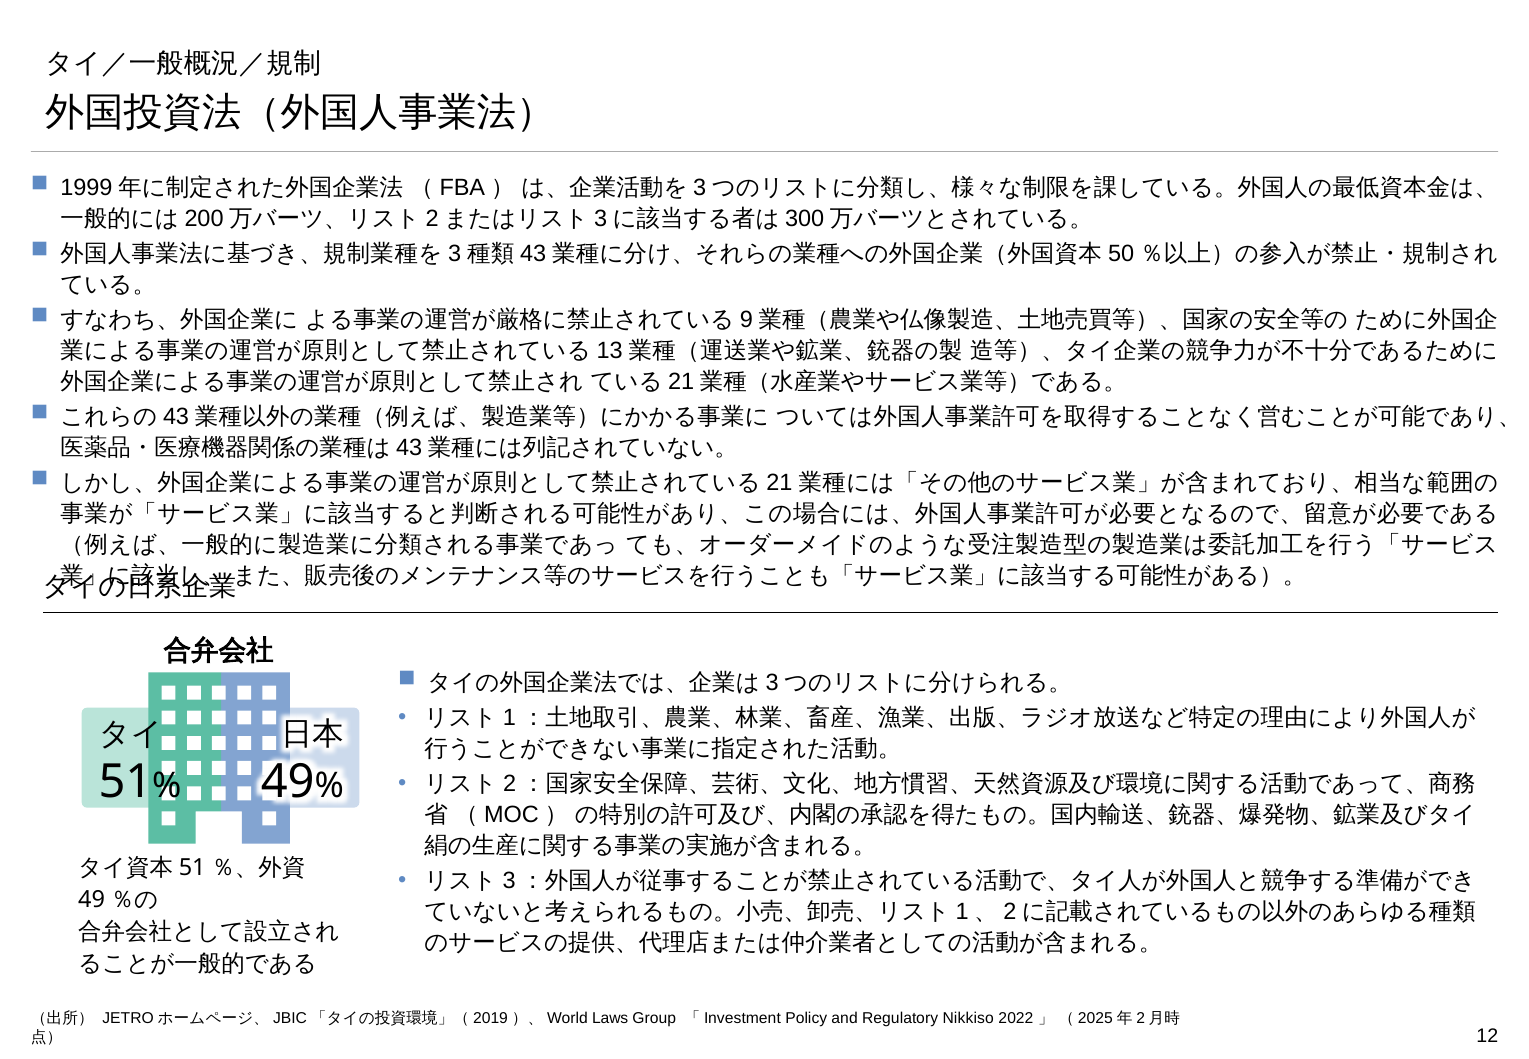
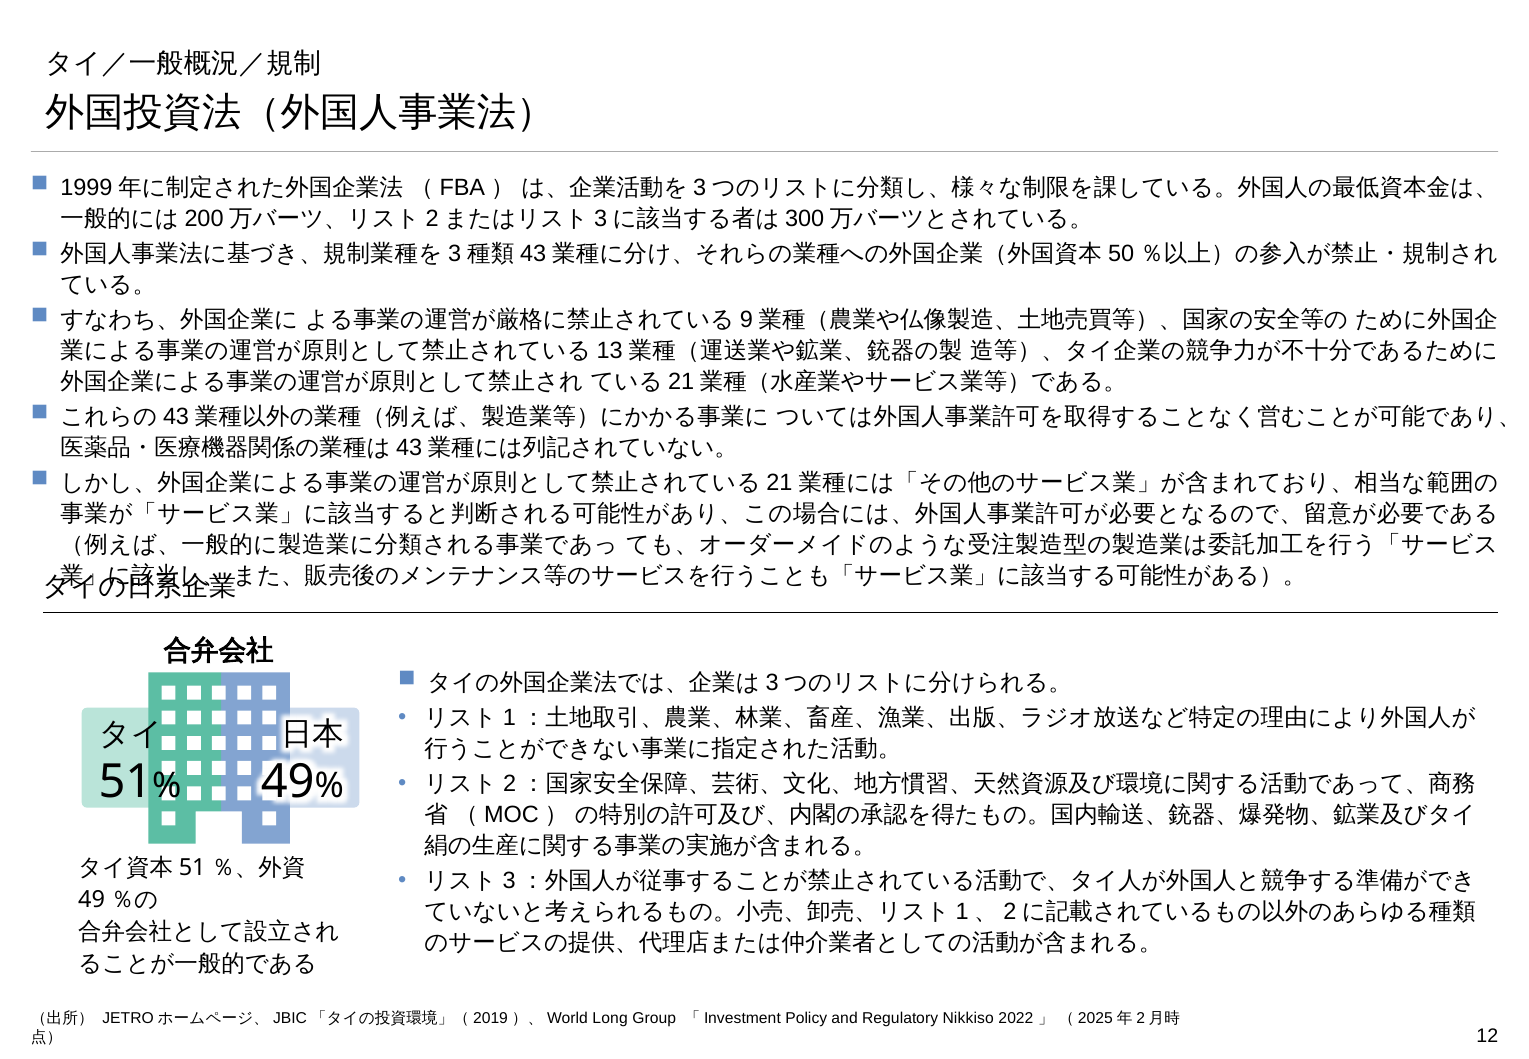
Laws: Laws -> Long
